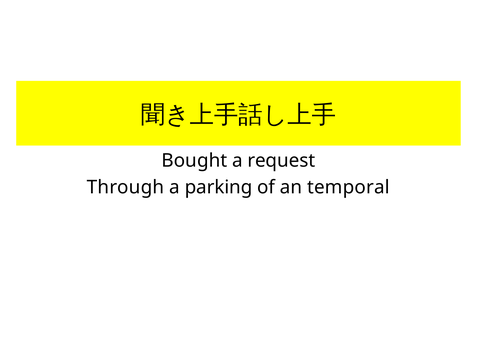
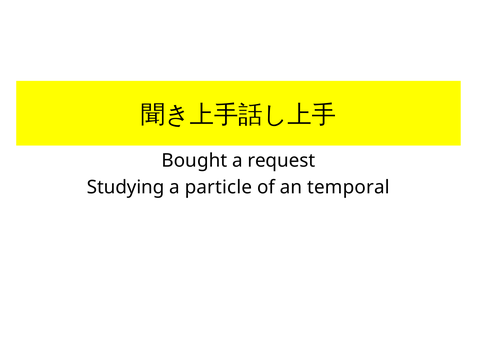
Through: Through -> Studying
parking: parking -> particle
